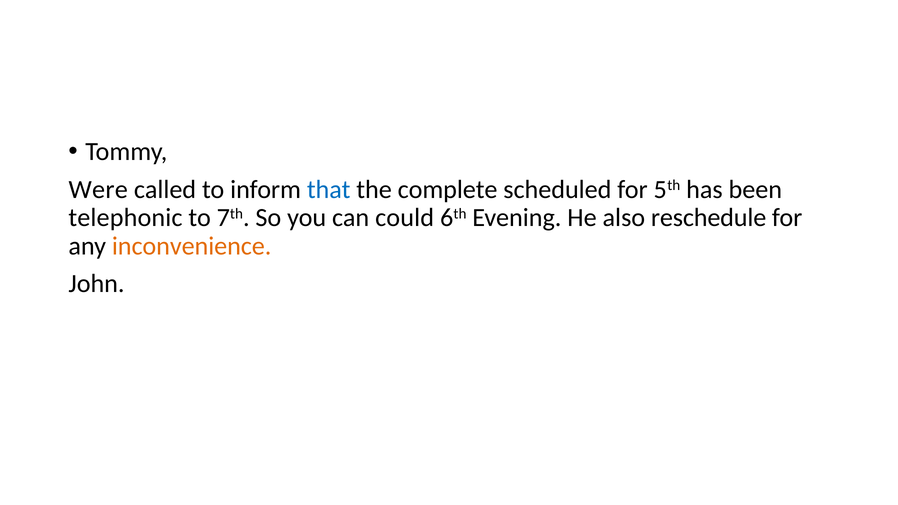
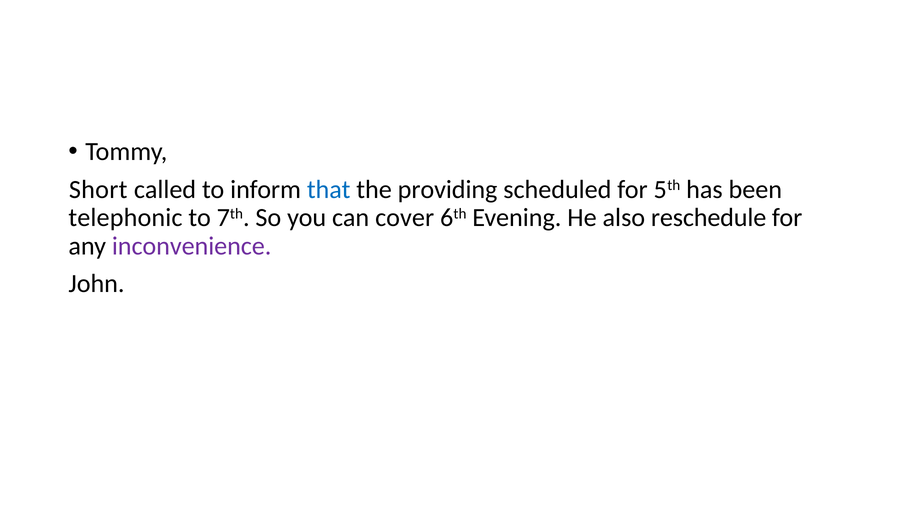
Were: Were -> Short
complete: complete -> providing
could: could -> cover
inconvenience colour: orange -> purple
